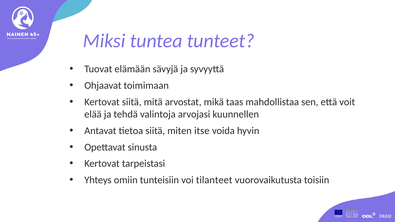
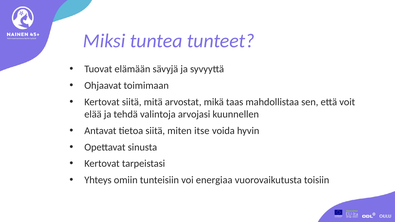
tilanteet: tilanteet -> energiaa
